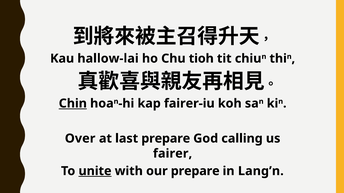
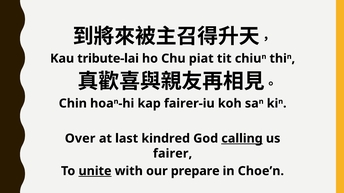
hallow-lai: hallow-lai -> tribute-lai
tioh: tioh -> piat
Chin underline: present -> none
last prepare: prepare -> kindred
calling underline: none -> present
Lang’n: Lang’n -> Choe’n
